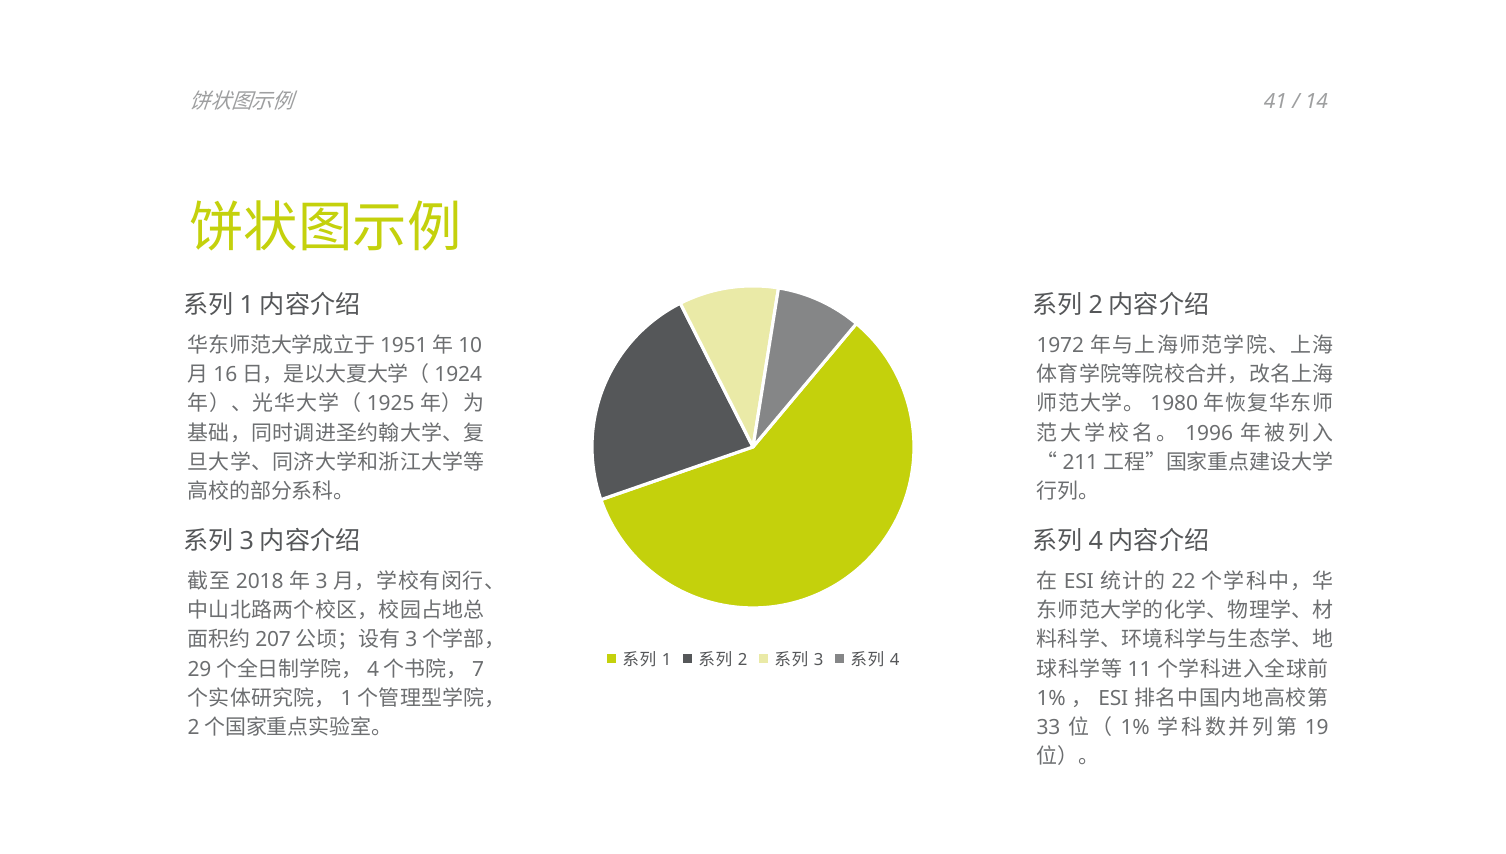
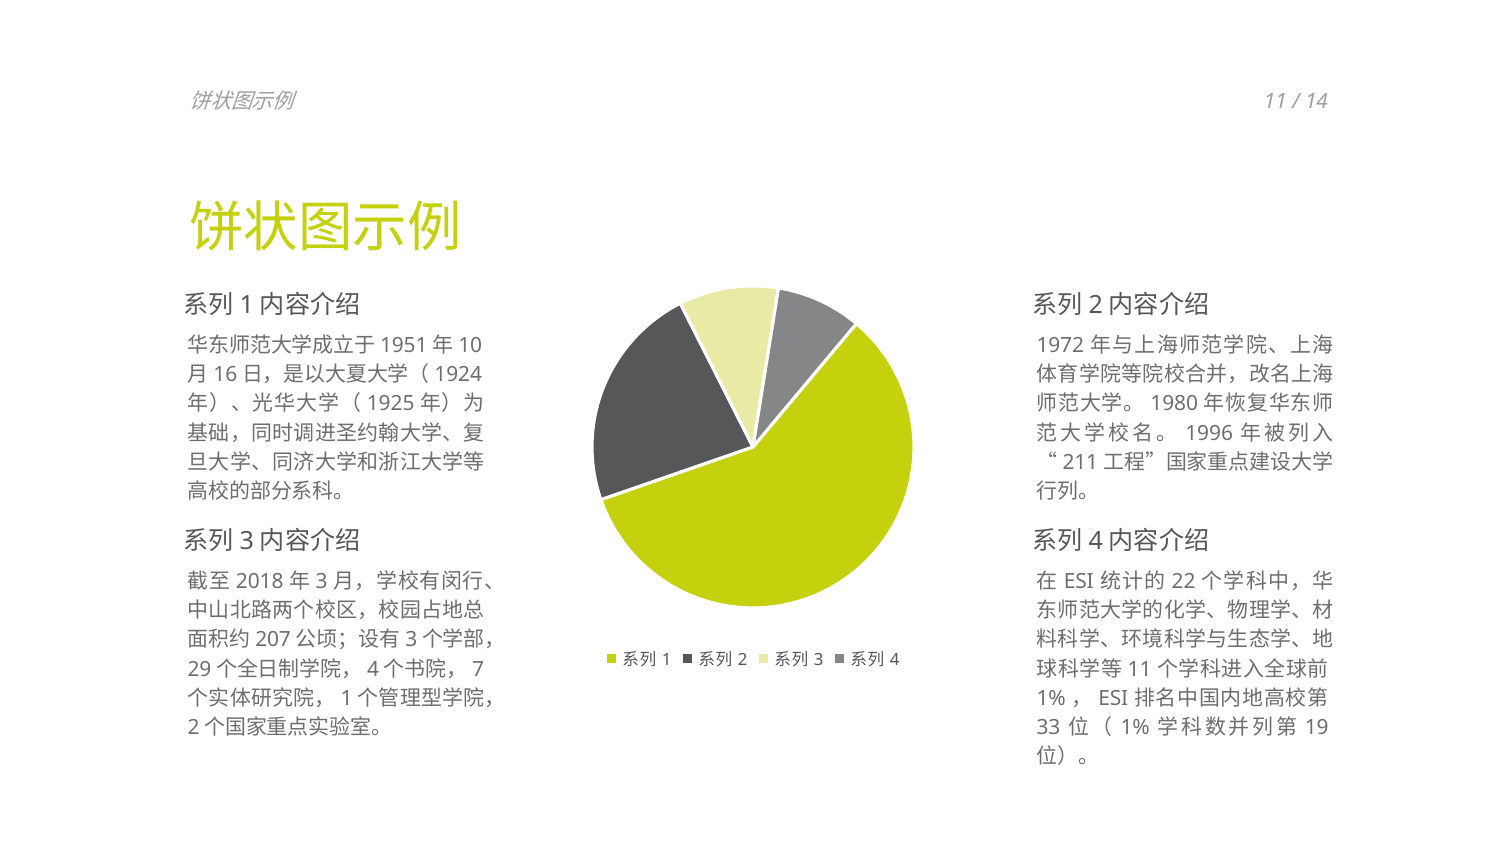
41 at (1275, 102): 41 -> 11
